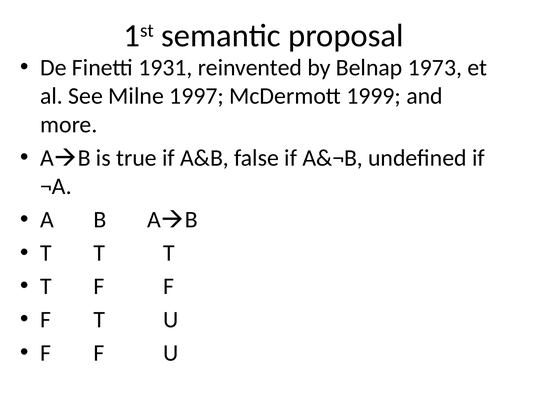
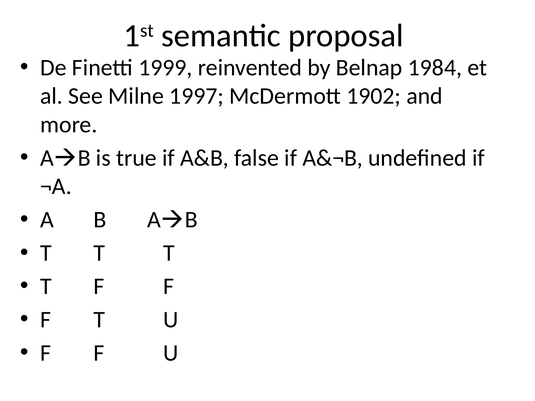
1931: 1931 -> 1999
1973: 1973 -> 1984
1999: 1999 -> 1902
